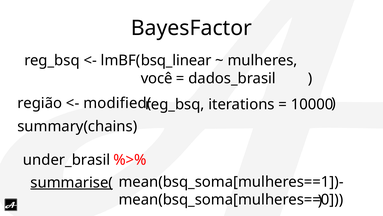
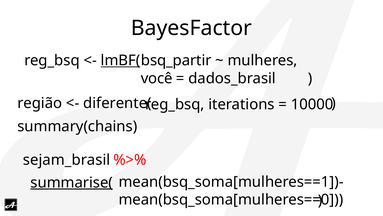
lmBF( underline: none -> present
bsq_linear: bsq_linear -> bsq_partir
modified(: modified( -> diferente(
under_brasil: under_brasil -> sejam_brasil
